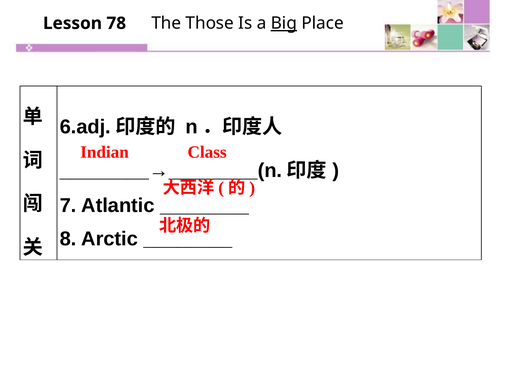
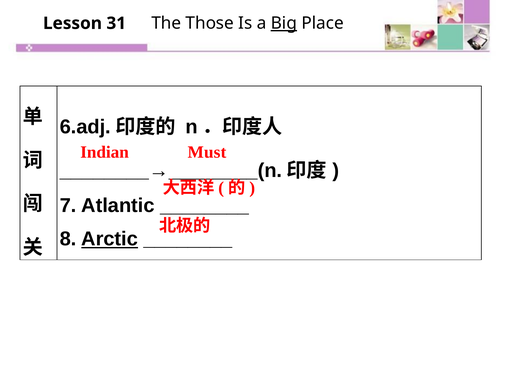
78: 78 -> 31
Class: Class -> Must
Arctic underline: none -> present
